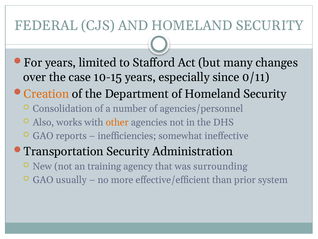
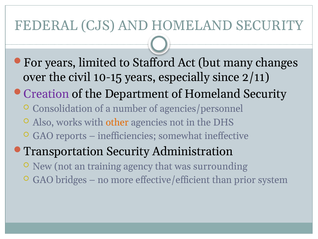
case: case -> civil
0/11: 0/11 -> 2/11
Creation colour: orange -> purple
usually: usually -> bridges
